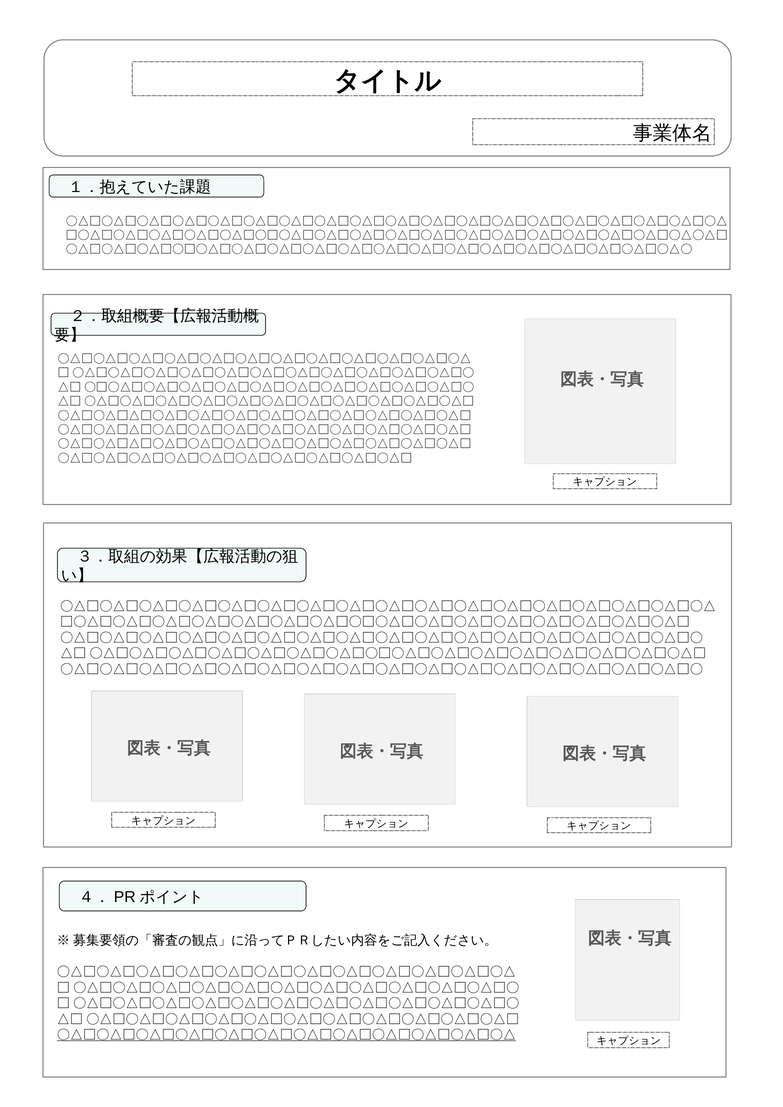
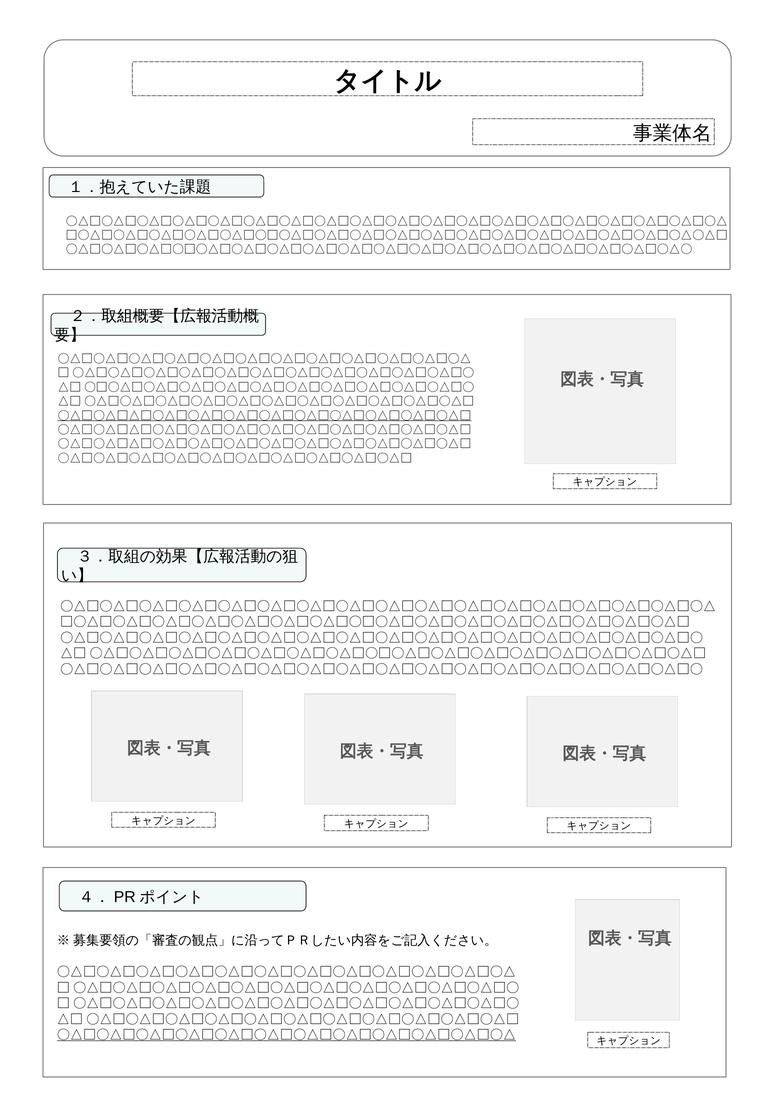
〇△□〇△□△□〇△□〇△□〇△□〇△□〇△□〇△□〇△□〇△□〇△□ at (264, 416) underline: none -> present
